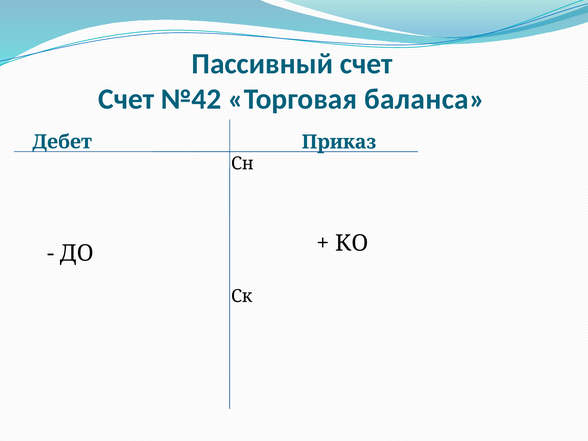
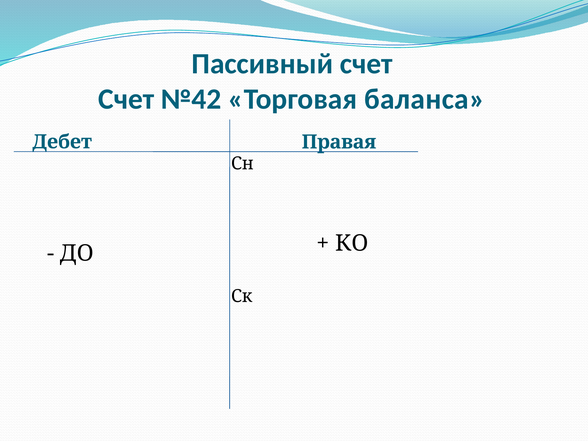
Приказ: Приказ -> Правая
